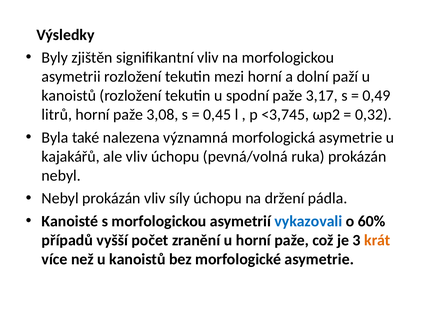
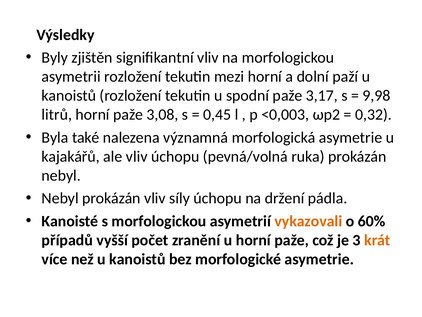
0,49: 0,49 -> 9,98
<3,745: <3,745 -> <0,003
vykazovali colour: blue -> orange
